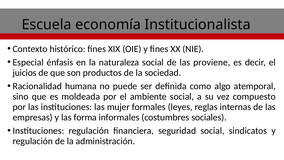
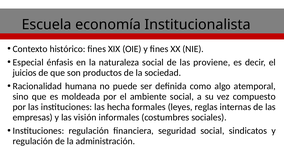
mujer: mujer -> hecha
forma: forma -> visión
